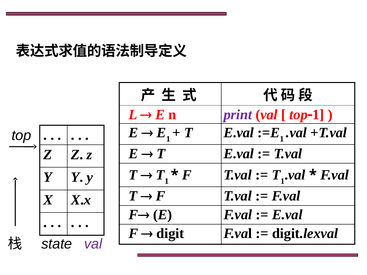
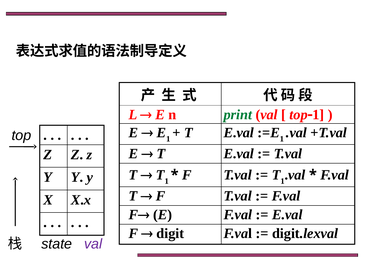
print colour: purple -> green
